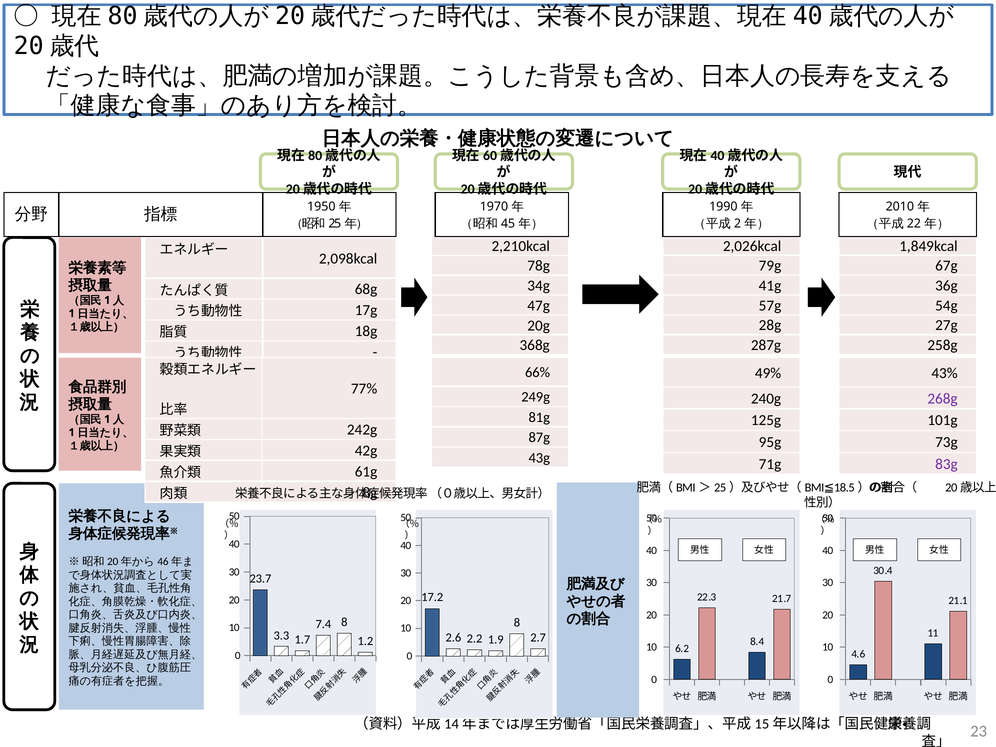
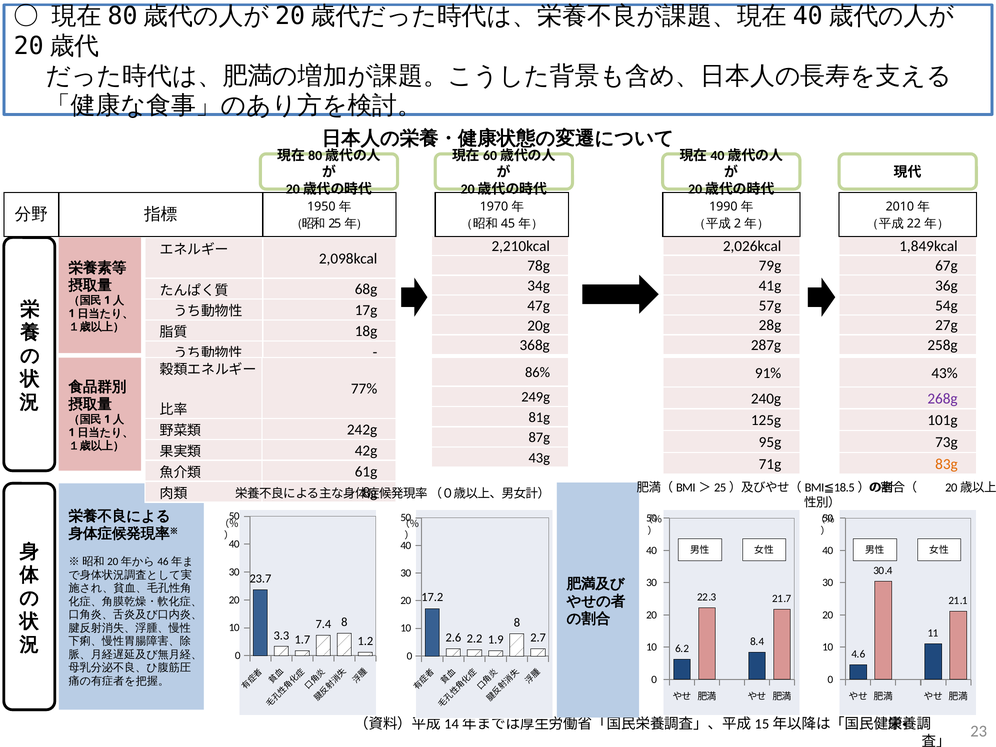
66%: 66% -> 86%
49%: 49% -> 91%
83g colour: purple -> orange
